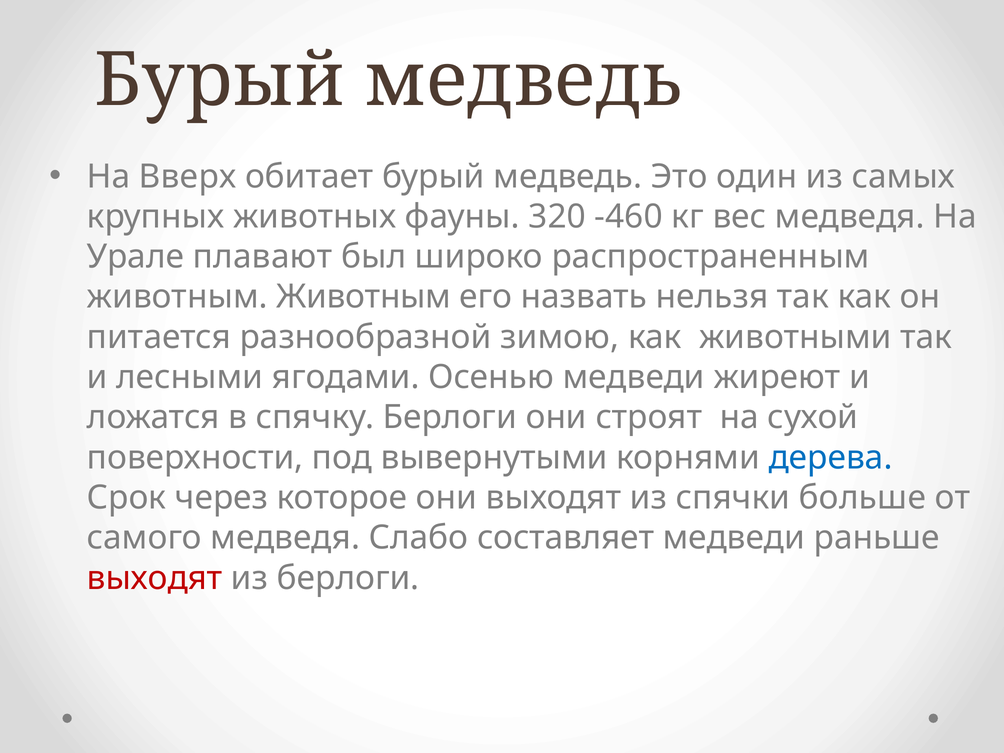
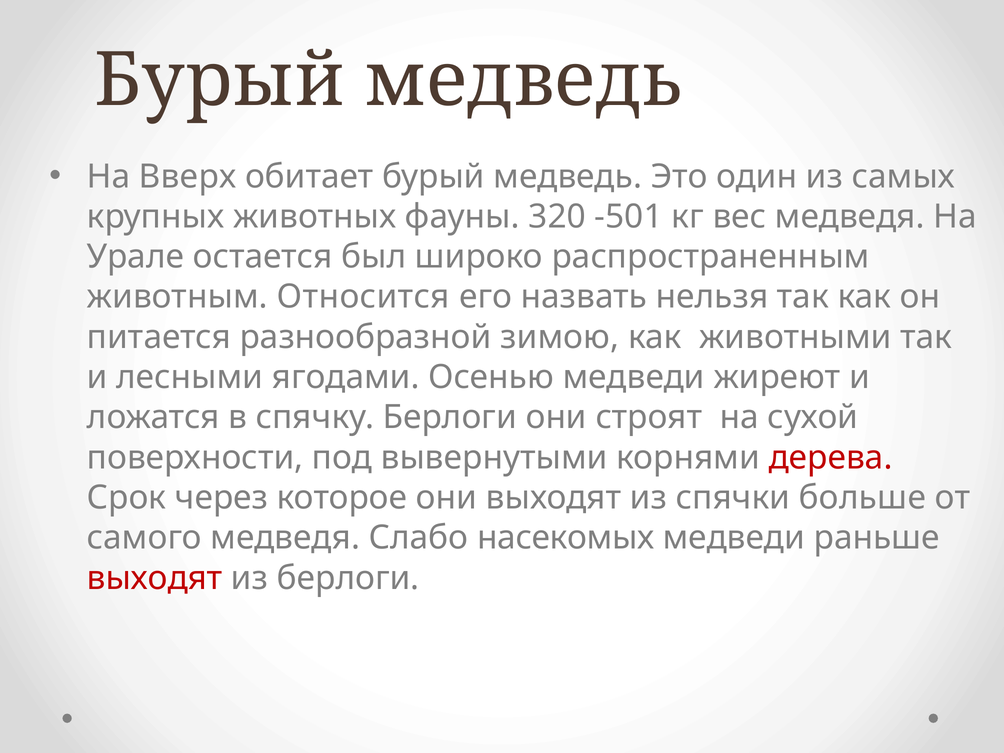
-460: -460 -> -501
плавают: плавают -> остается
животным Животным: Животным -> Относится
дерева colour: blue -> red
составляет: составляет -> насекомых
